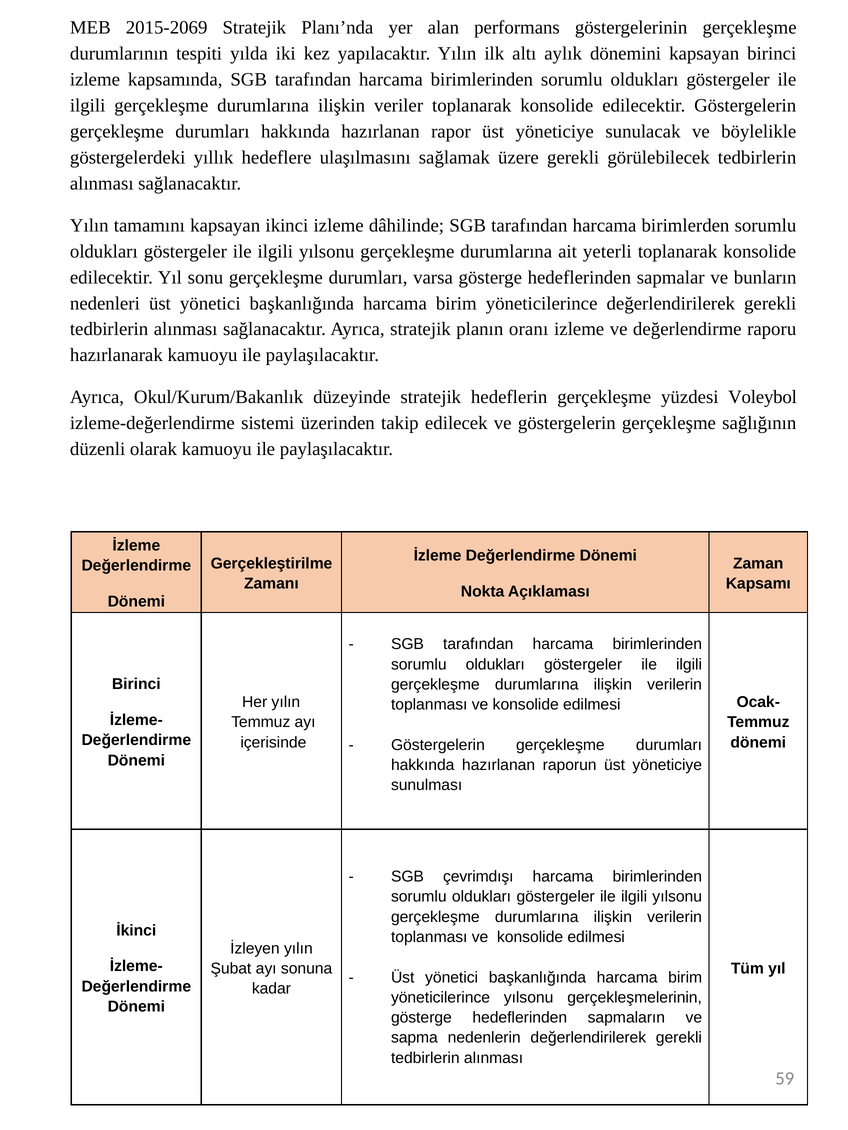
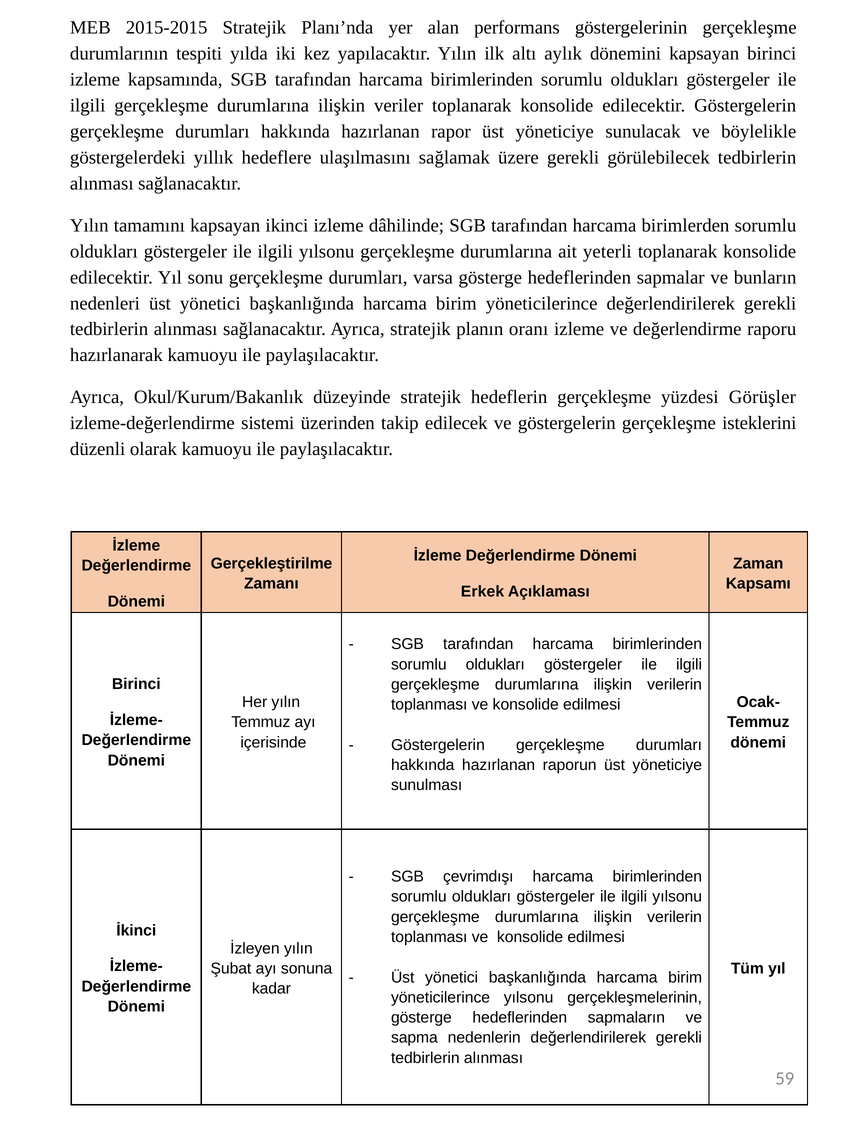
2015-2069: 2015-2069 -> 2015-2015
Voleybol: Voleybol -> Görüşler
sağlığının: sağlığının -> isteklerini
Nokta: Nokta -> Erkek
